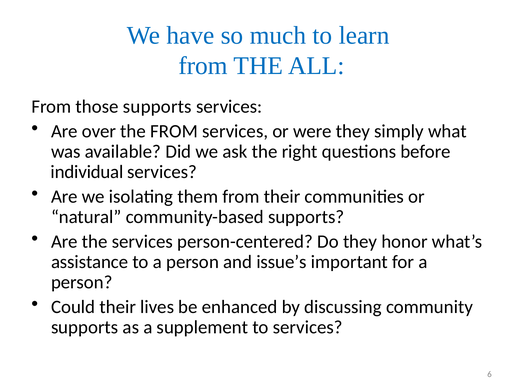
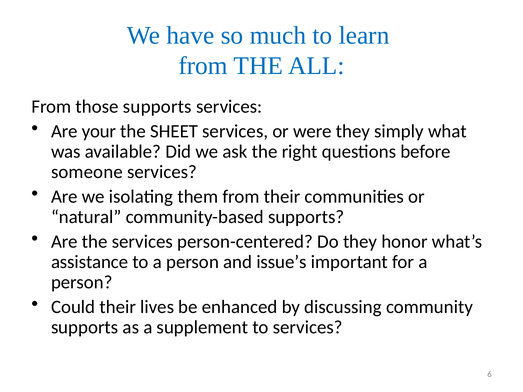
over: over -> your
the FROM: FROM -> SHEET
individual: individual -> someone
